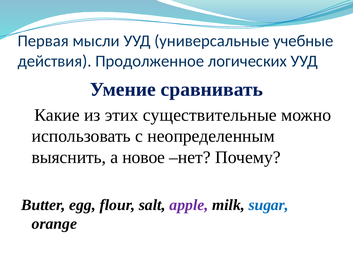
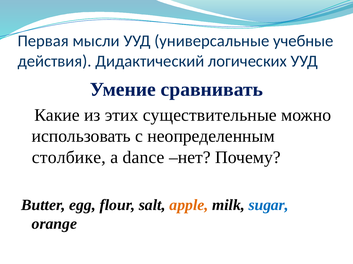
Продолженное: Продолженное -> Дидактический
выяснить: выяснить -> столбике
новое: новое -> dance
apple colour: purple -> orange
